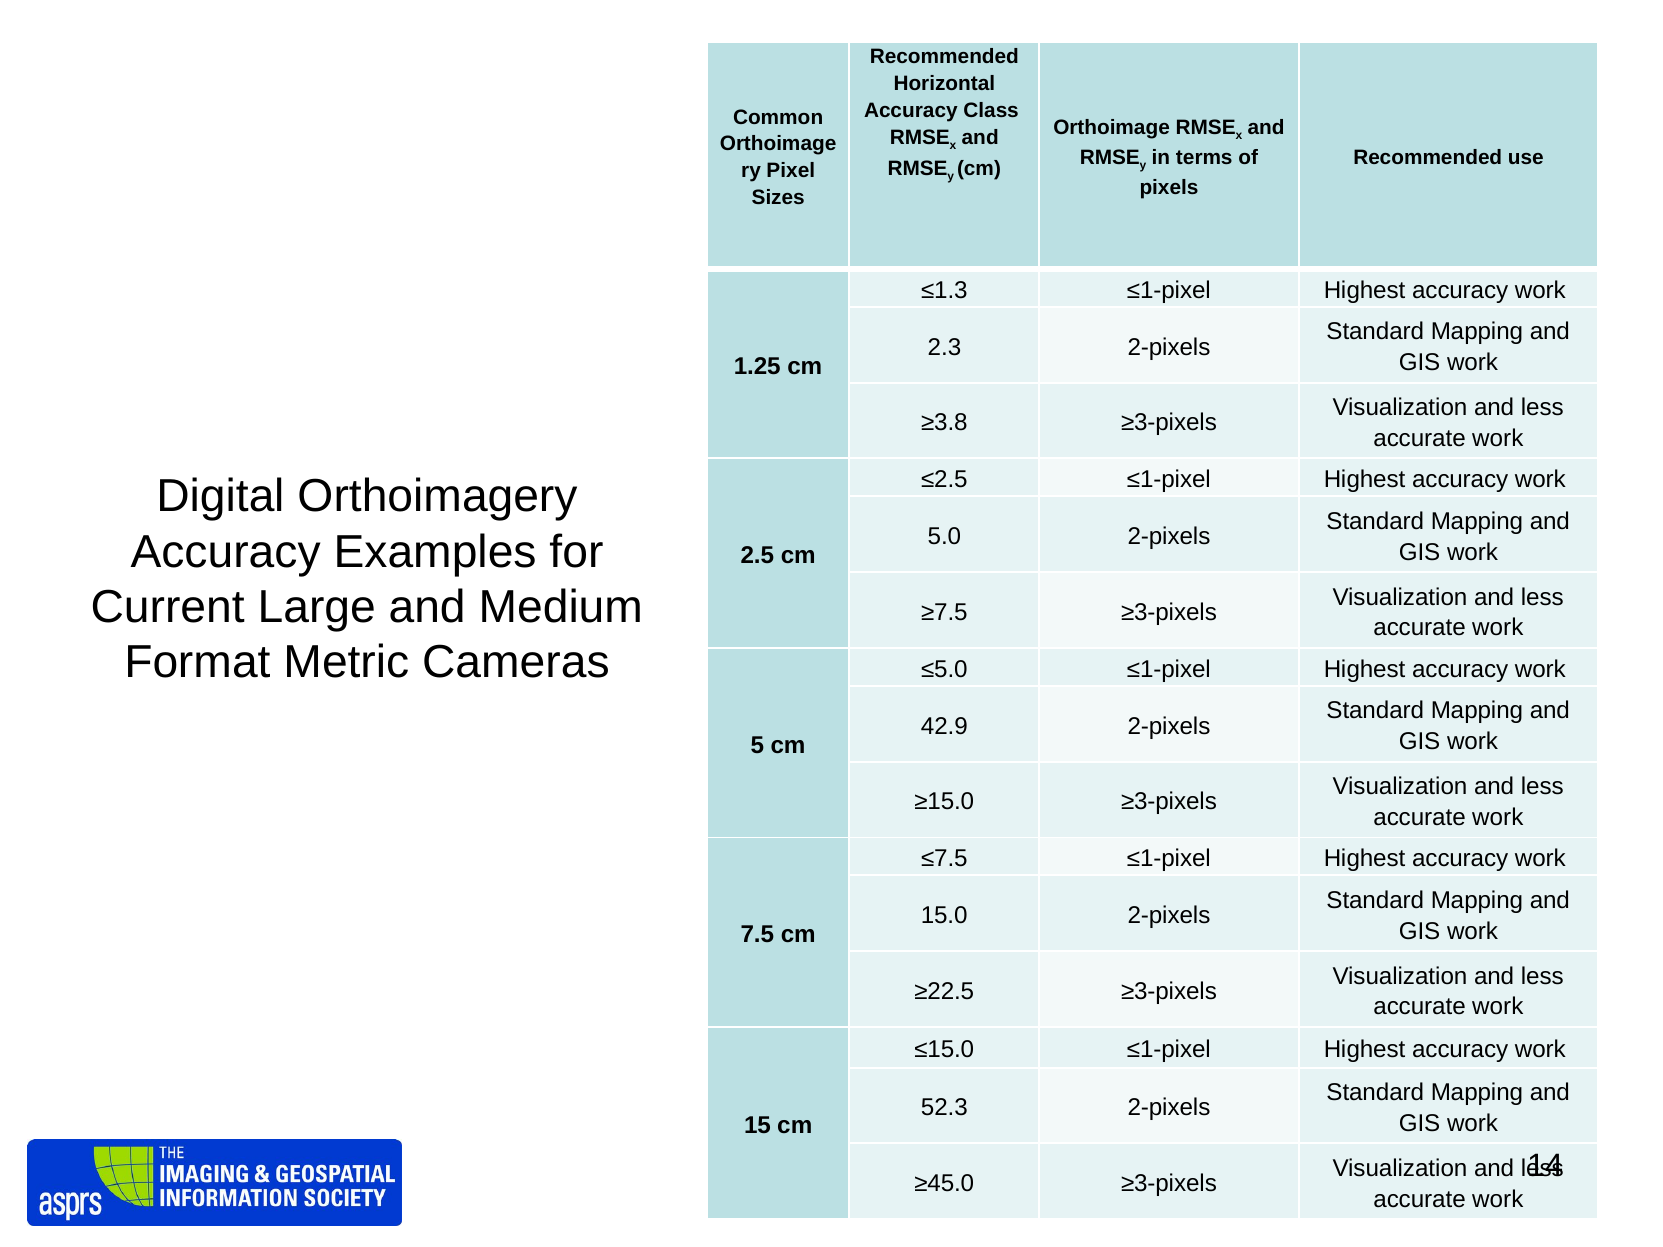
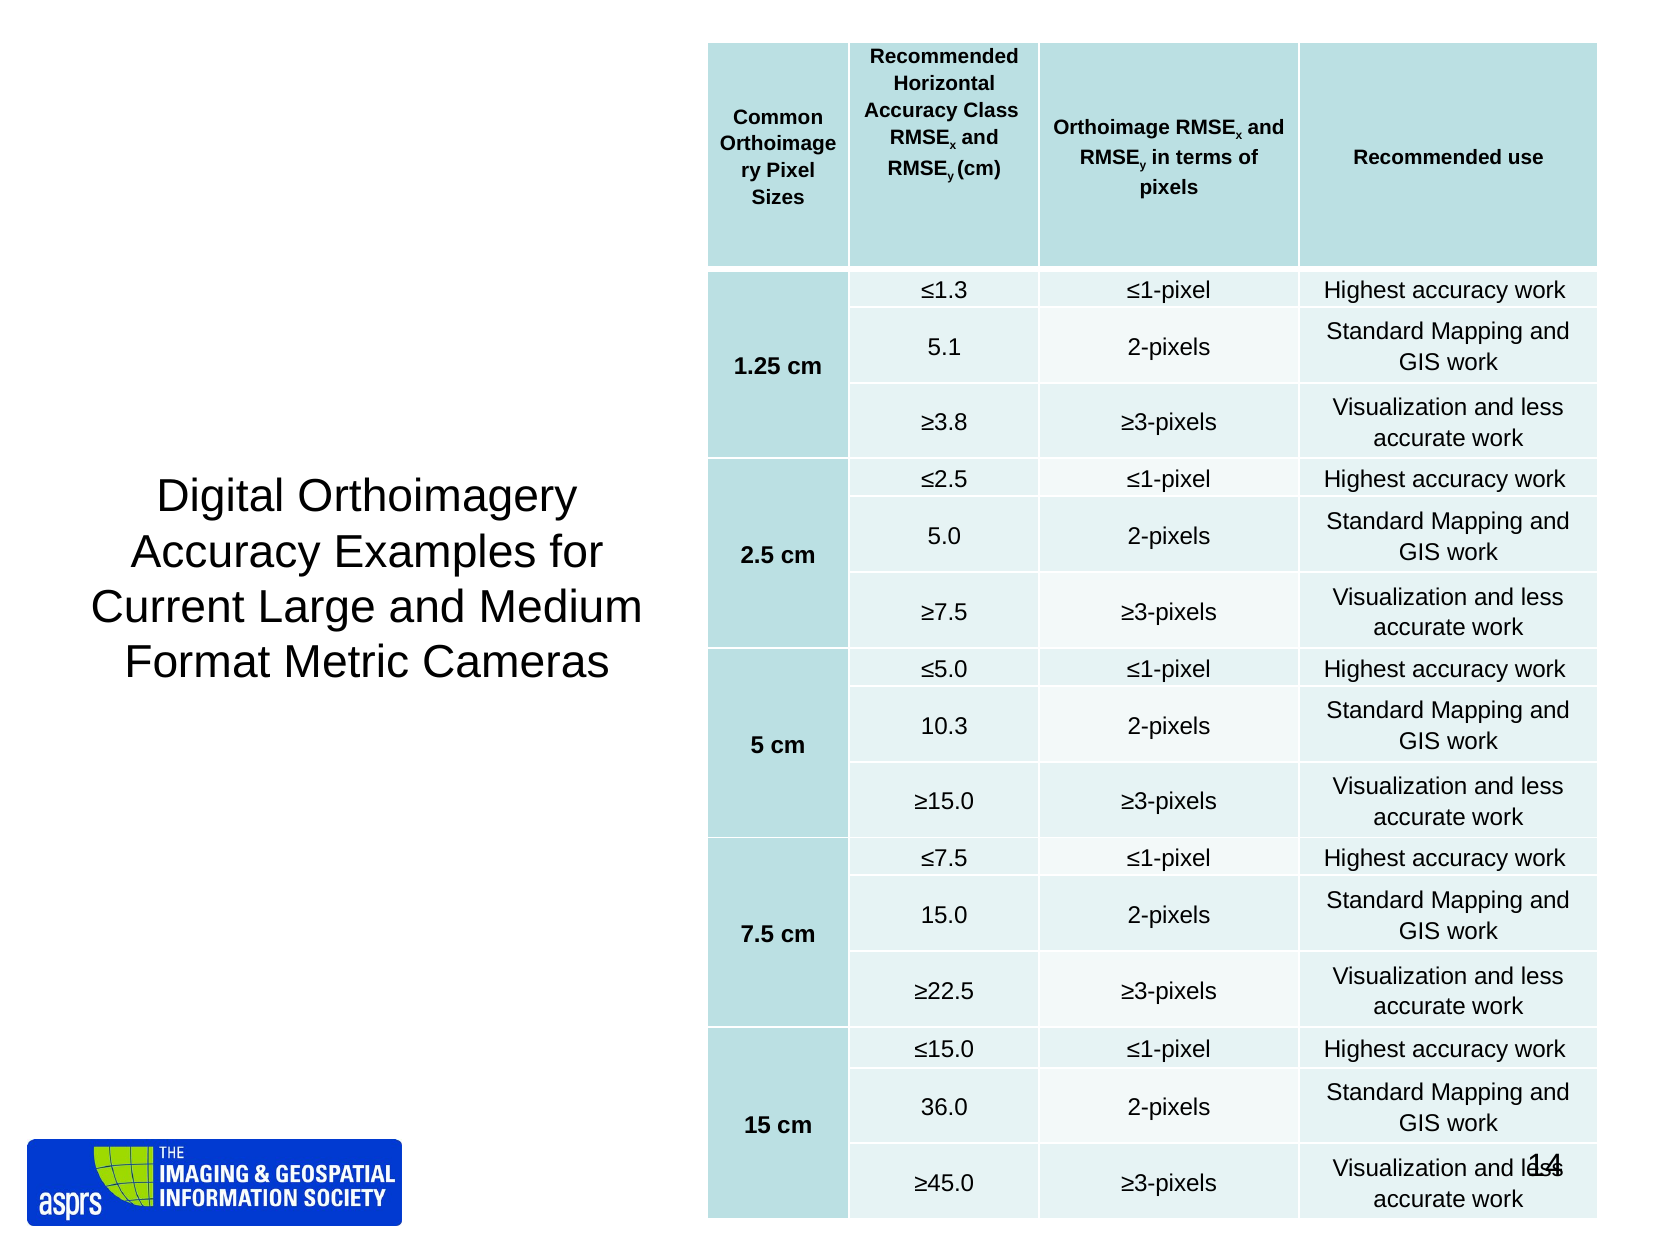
2.3: 2.3 -> 5.1
42.9: 42.9 -> 10.3
52.3: 52.3 -> 36.0
